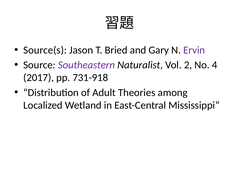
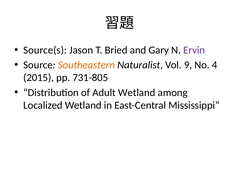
Southeastern colour: purple -> orange
2: 2 -> 9
2017: 2017 -> 2015
731-918: 731-918 -> 731-805
Adult Theories: Theories -> Wetland
